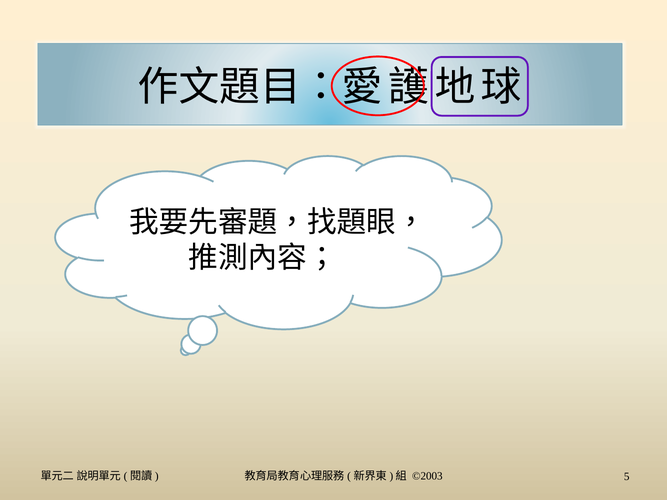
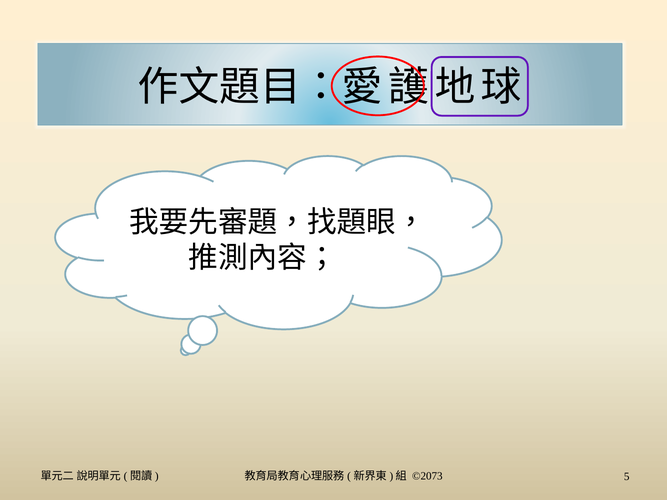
©2003: ©2003 -> ©2073
